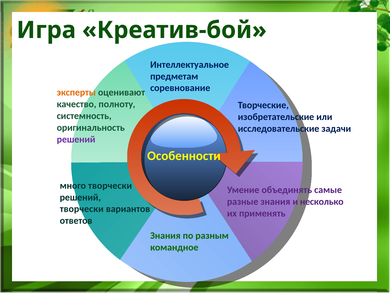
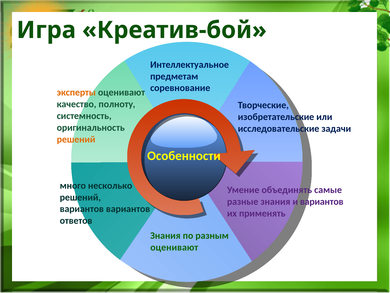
решений at (76, 139) colour: purple -> orange
много творчески: творчески -> несколько
и несколько: несколько -> вариантов
творчески at (82, 209): творчески -> вариантов
командное at (174, 247): командное -> оценивают
